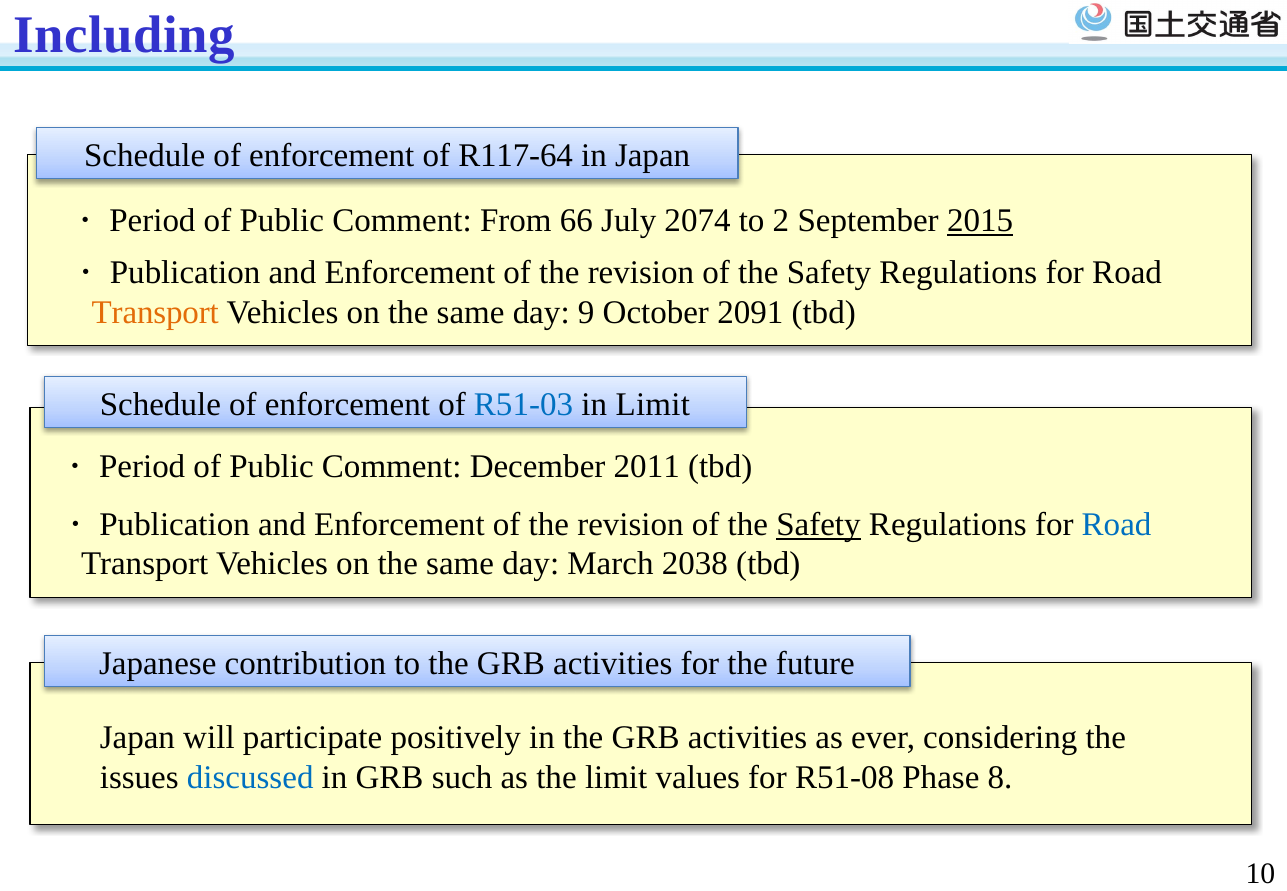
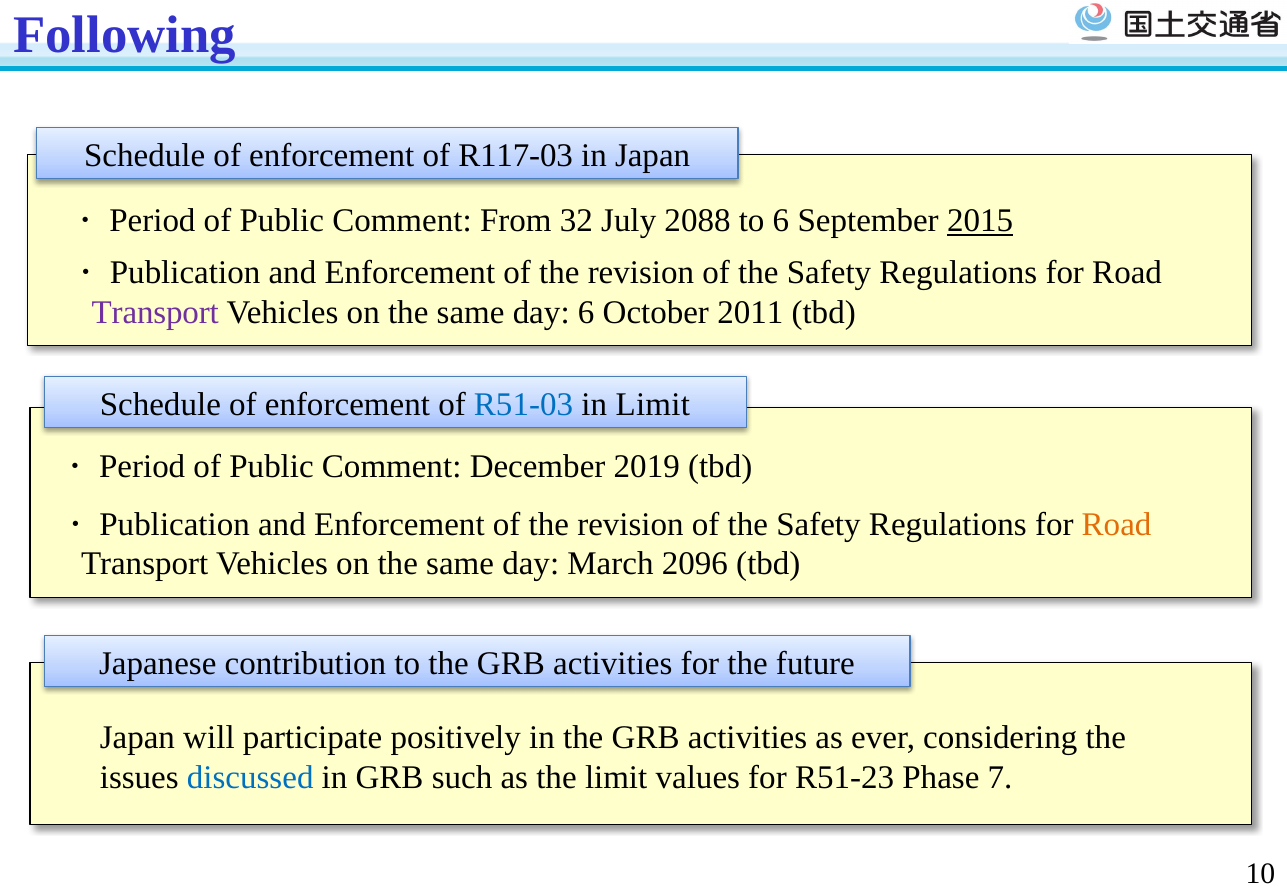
Including: Including -> Following
R117-64: R117-64 -> R117-03
66: 66 -> 32
2074: 2074 -> 2088
to 2: 2 -> 6
Transport at (155, 313) colour: orange -> purple
day 9: 9 -> 6
2091: 2091 -> 2011
2011: 2011 -> 2019
Safety at (818, 524) underline: present -> none
Road at (1117, 524) colour: blue -> orange
2038: 2038 -> 2096
R51-08: R51-08 -> R51-23
8: 8 -> 7
